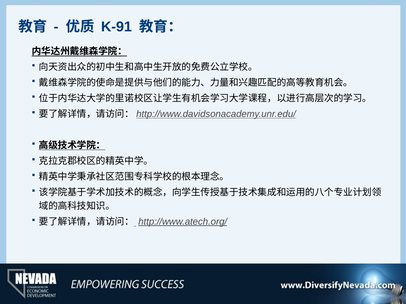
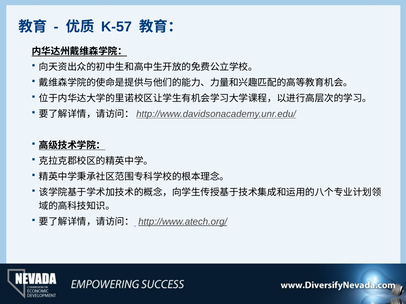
K-91: K-91 -> K-57
